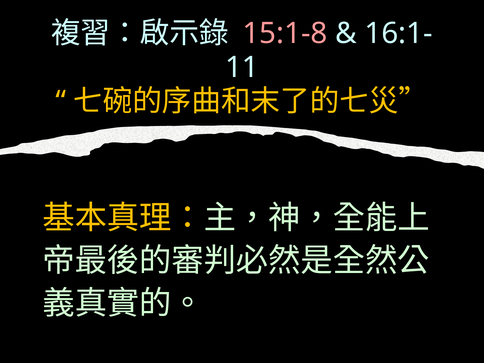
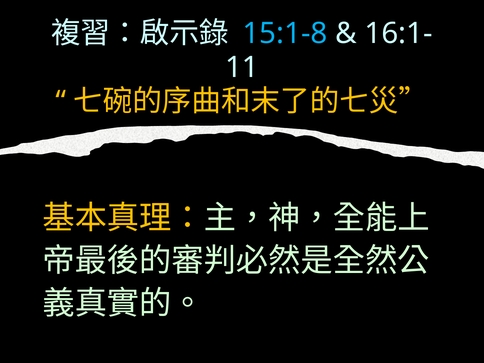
15:1-8 colour: pink -> light blue
